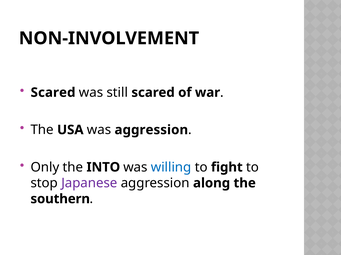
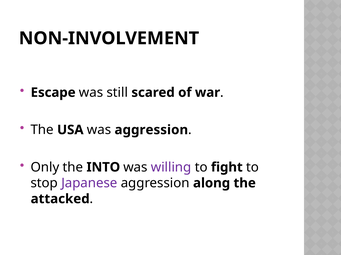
Scared at (53, 93): Scared -> Escape
willing colour: blue -> purple
southern: southern -> attacked
